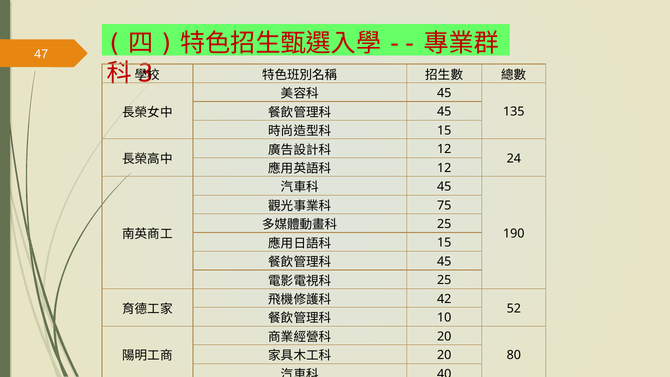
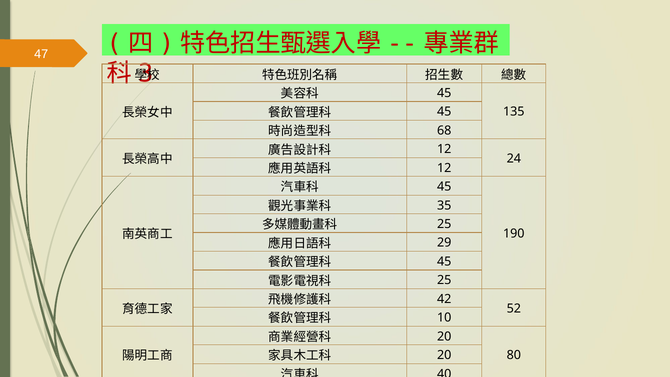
15 at (444, 130): 15 -> 68
75: 75 -> 35
15 at (444, 243): 15 -> 29
